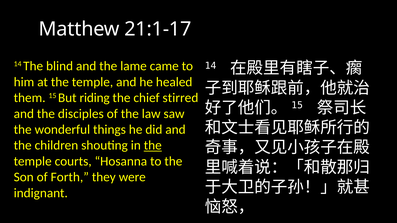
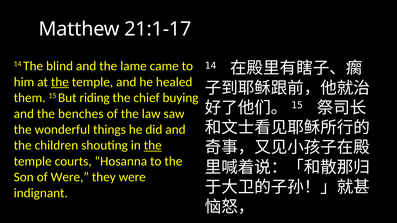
the at (60, 82) underline: none -> present
stirred: stirred -> buying
disciples: disciples -> benches
of Forth: Forth -> Were
